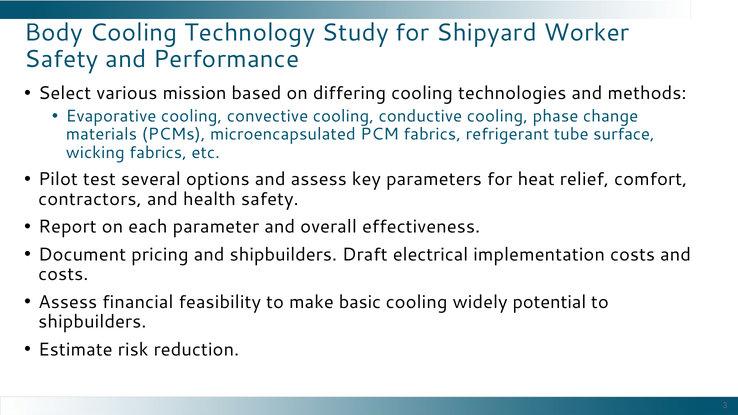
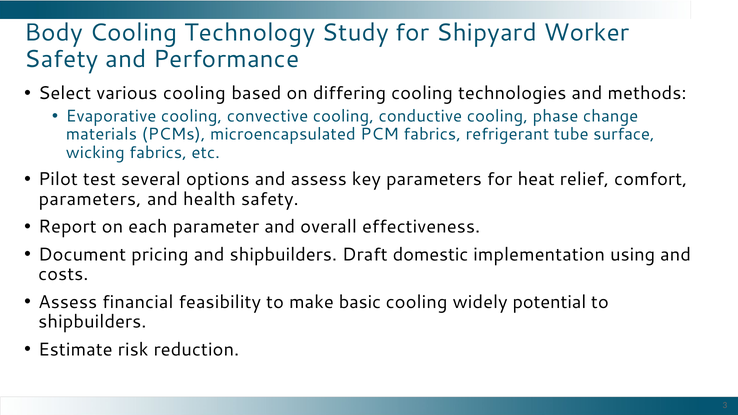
various mission: mission -> cooling
contractors at (90, 199): contractors -> parameters
electrical: electrical -> domestic
implementation costs: costs -> using
